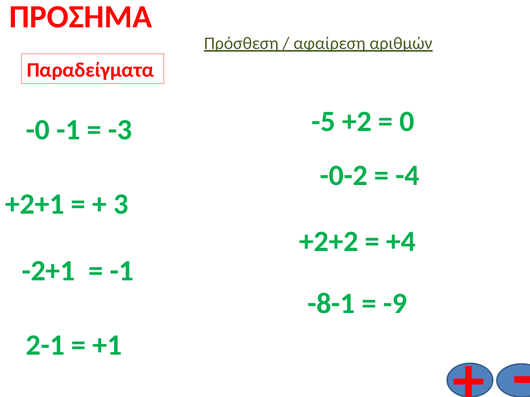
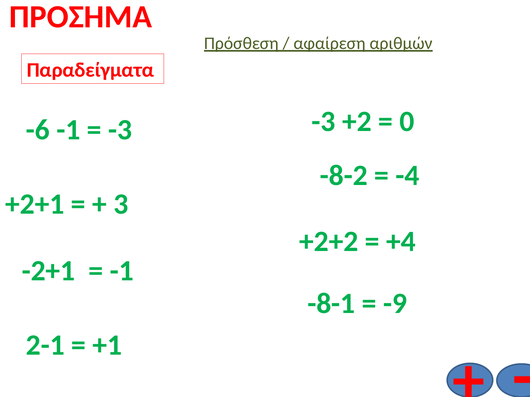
-5 at (324, 122): -5 -> -3
-0: -0 -> -6
-0-2: -0-2 -> -8-2
